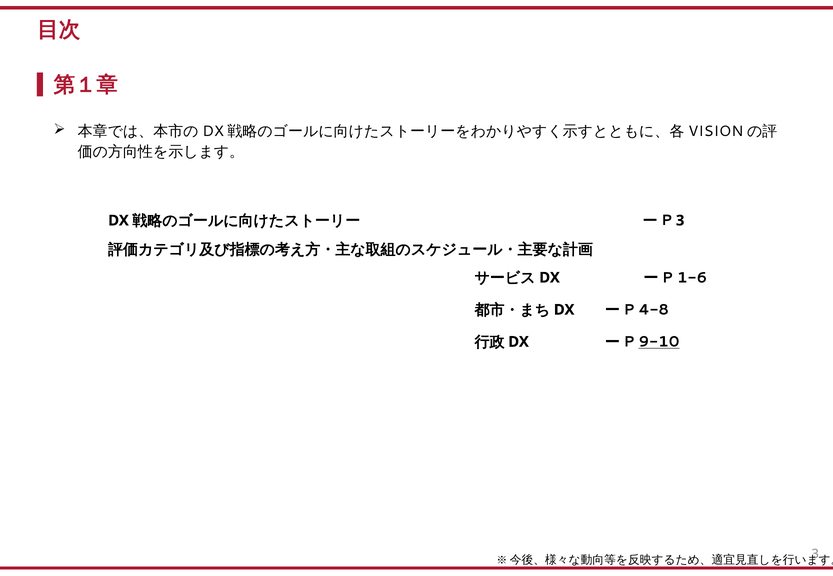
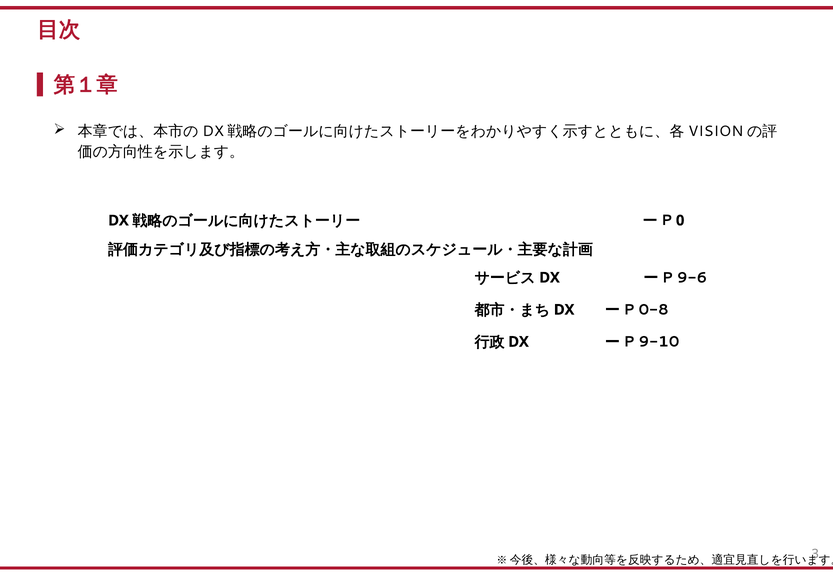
3 at (680, 221): 3 -> 0
1-6: 1-6 -> 9-6
4-8: 4-8 -> 0-8
9-10 underline: present -> none
